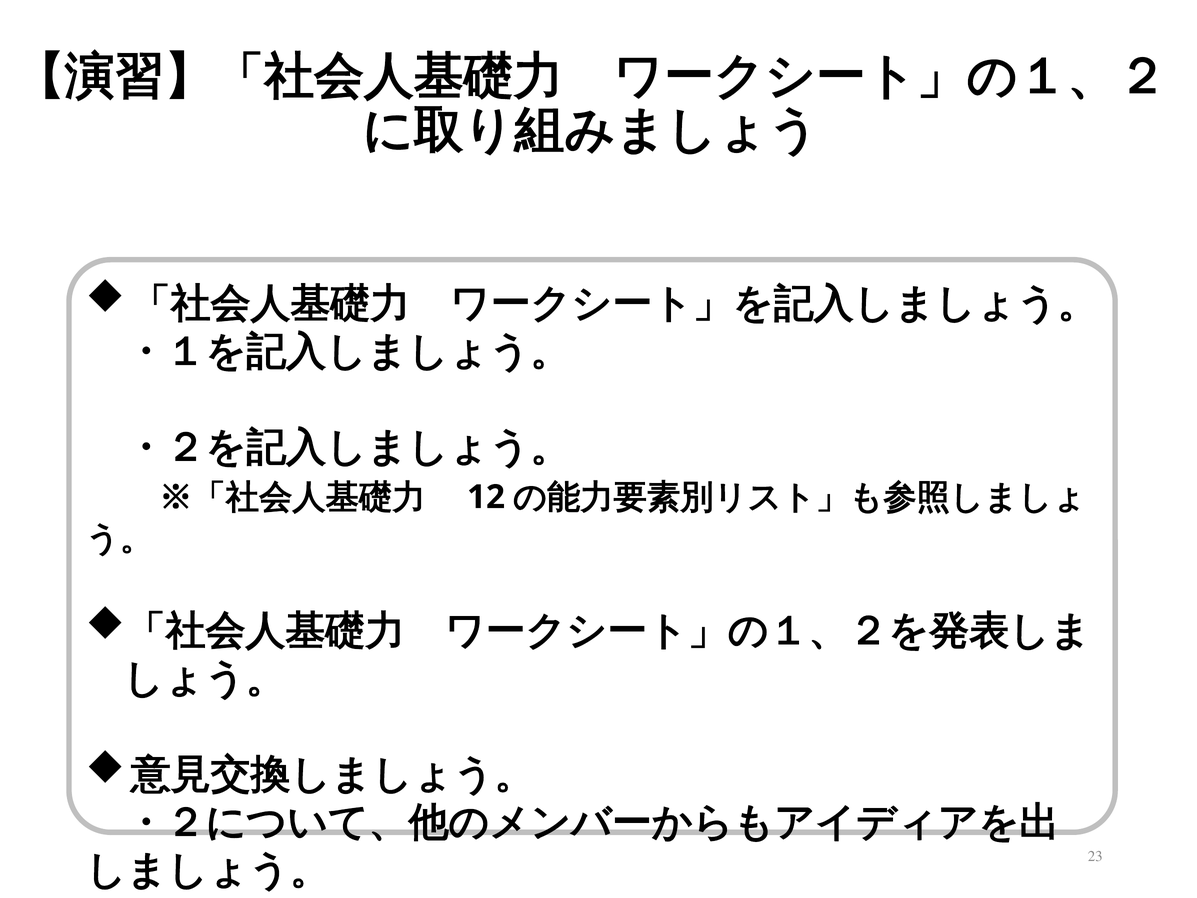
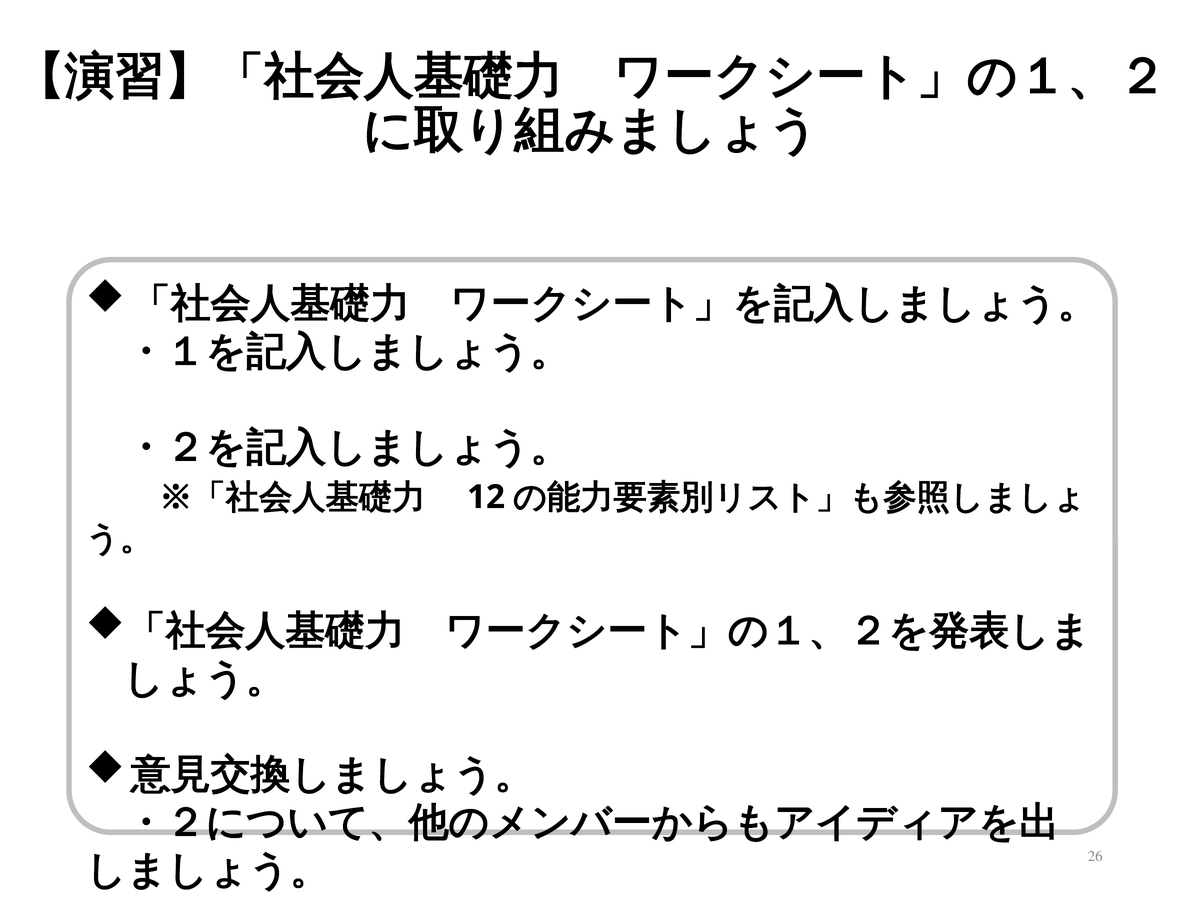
23: 23 -> 26
